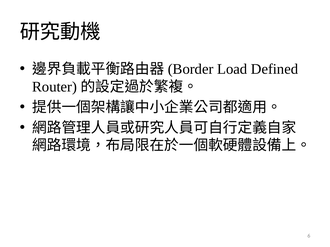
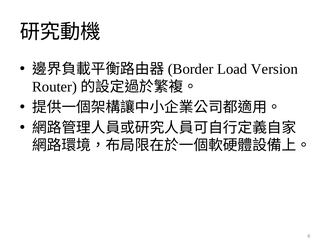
Defined: Defined -> Version
